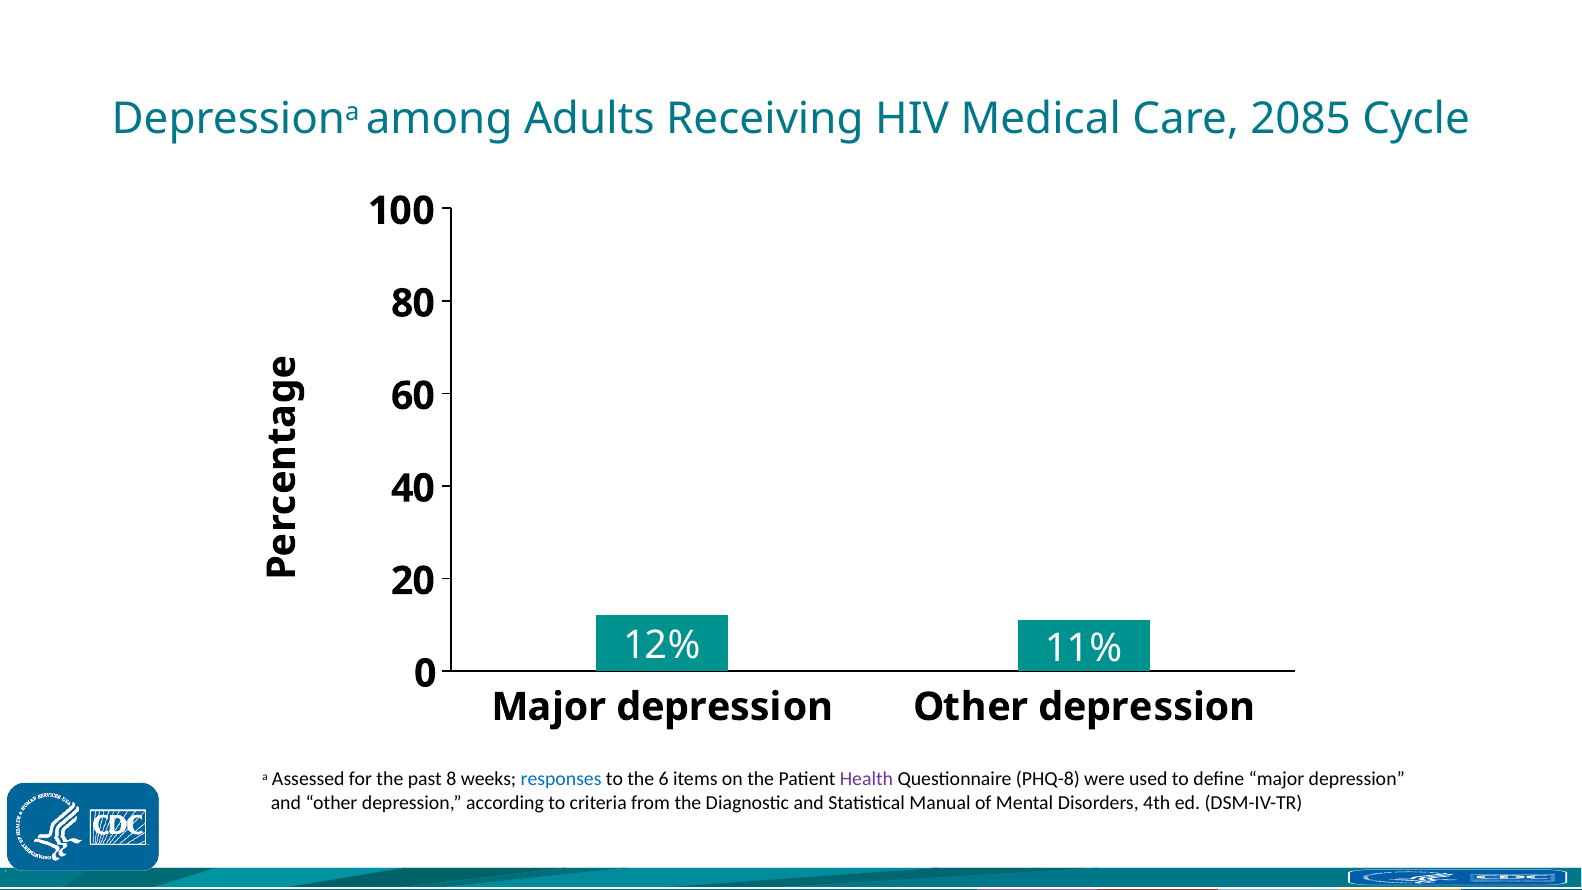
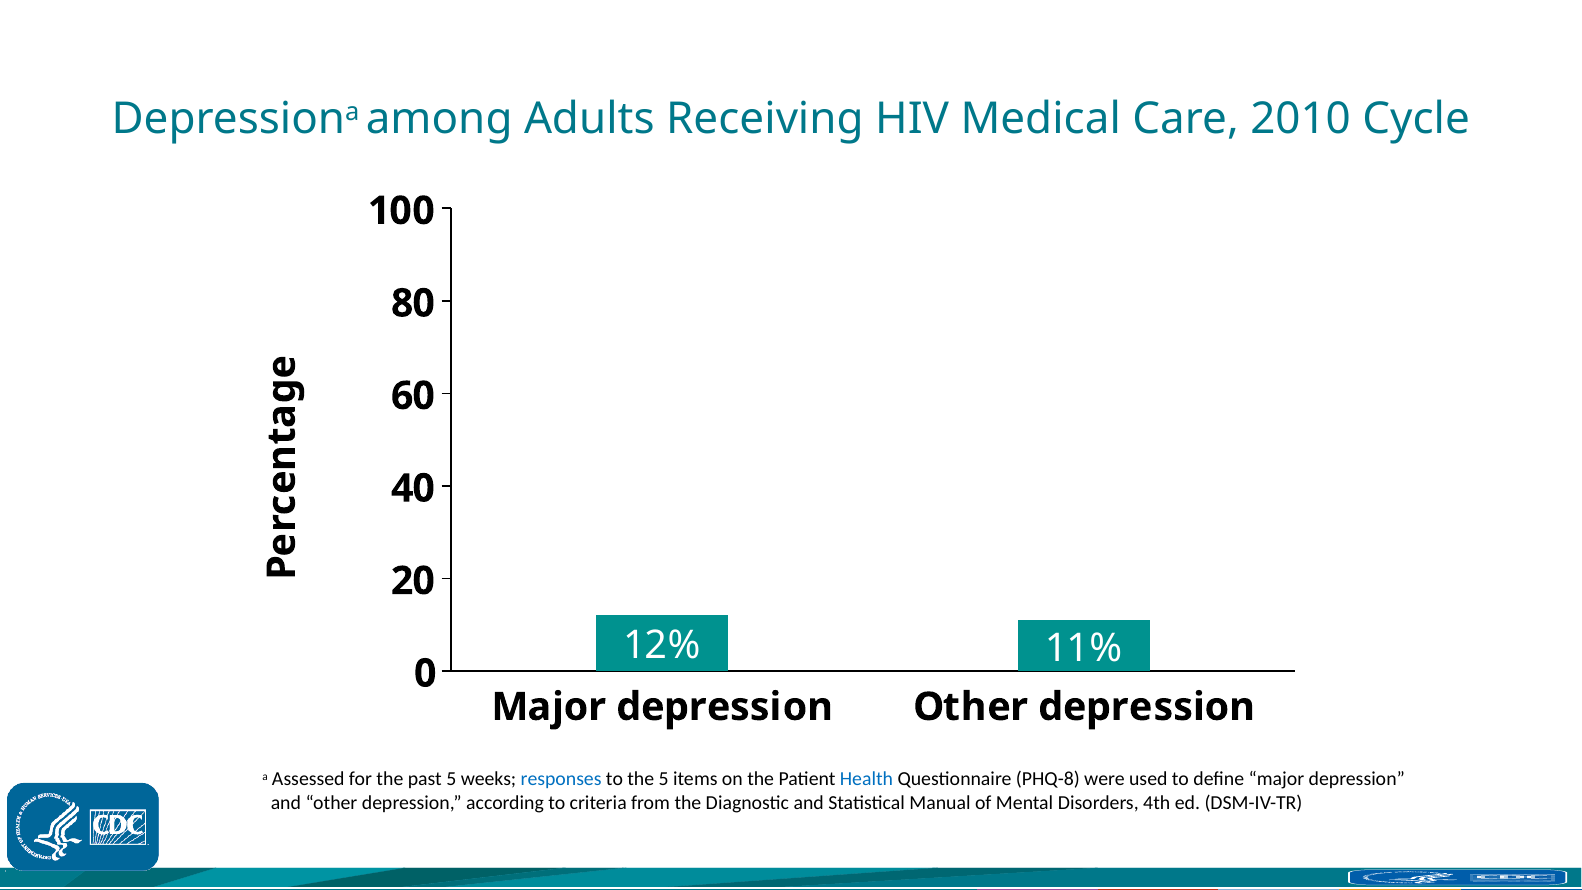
2085: 2085 -> 2010
past 8: 8 -> 5
the 6: 6 -> 5
Health colour: purple -> blue
